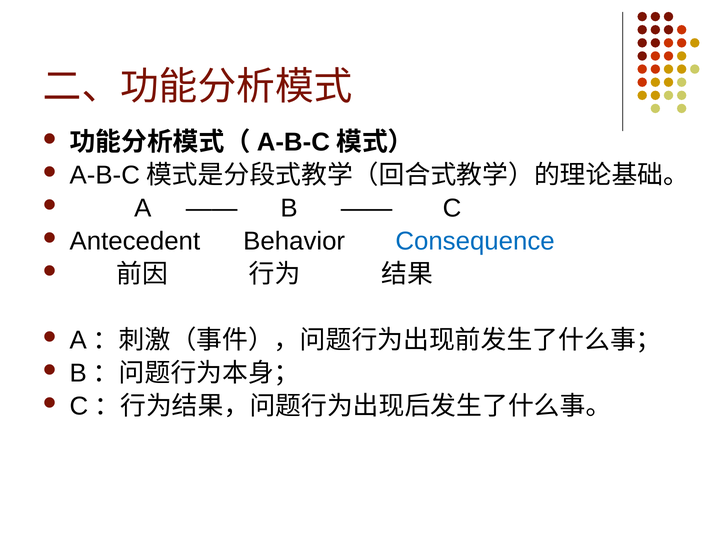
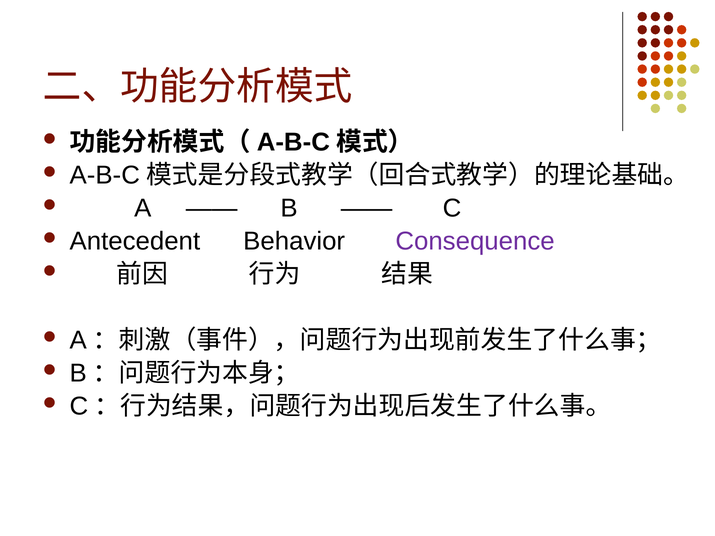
Consequence colour: blue -> purple
